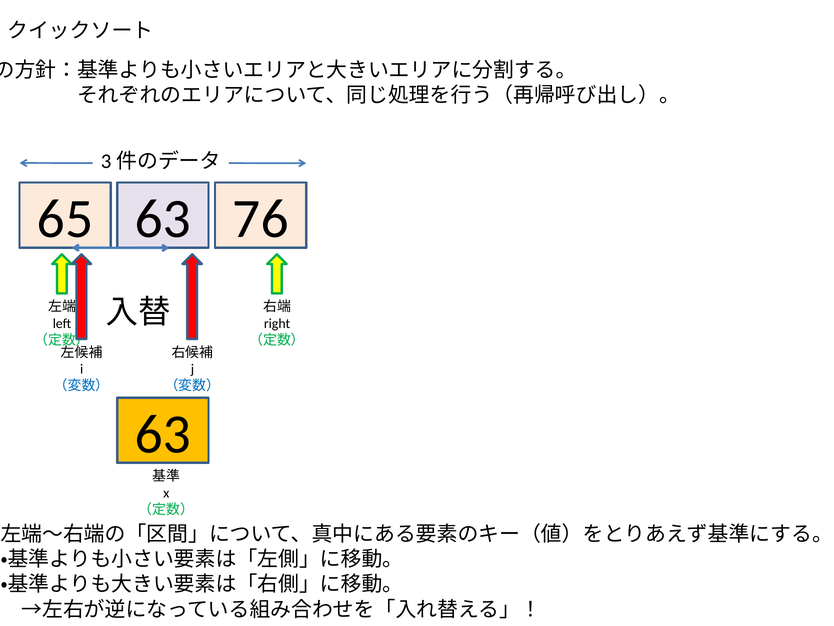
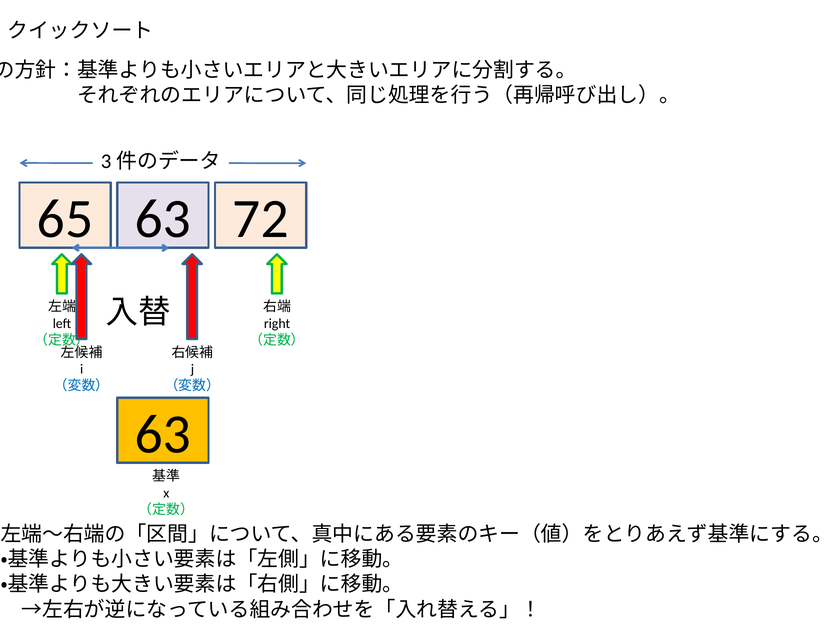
76: 76 -> 72
